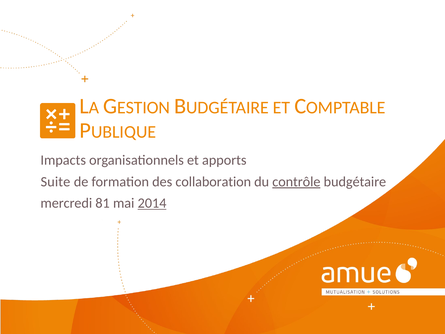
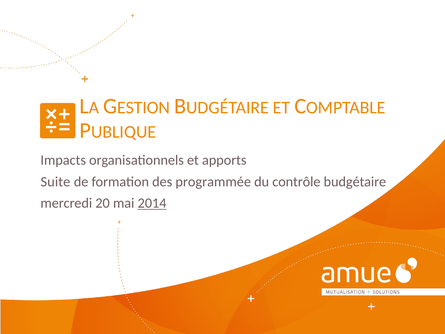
collaboration: collaboration -> programmée
contrôle underline: present -> none
81: 81 -> 20
